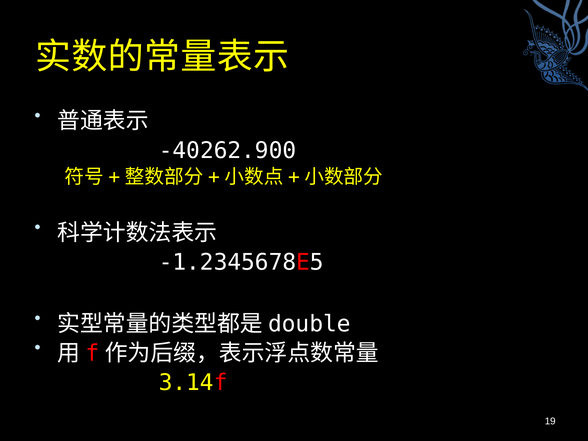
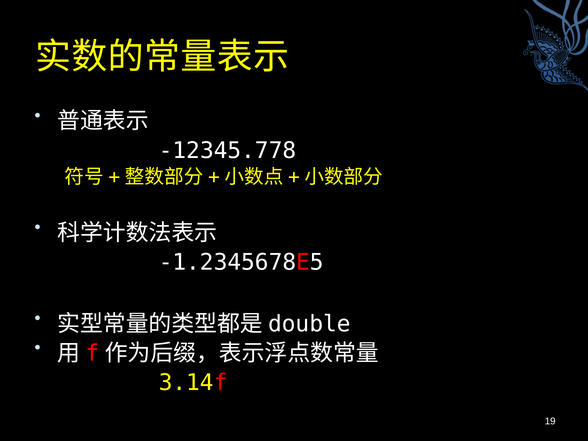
-40262.900: -40262.900 -> -12345.778
